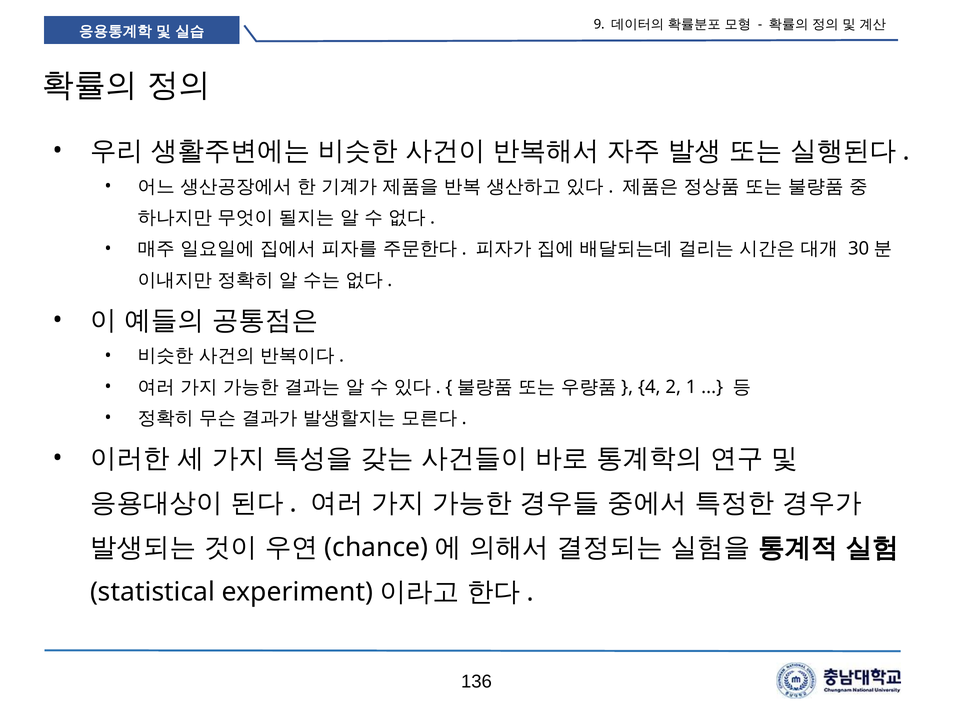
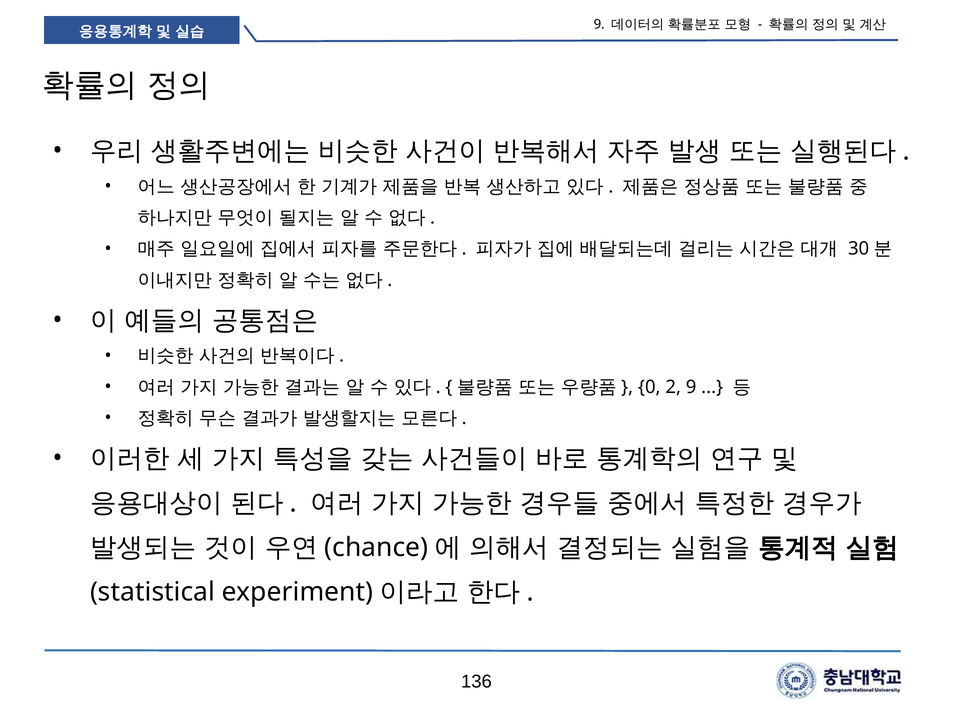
4: 4 -> 0
2 1: 1 -> 9
